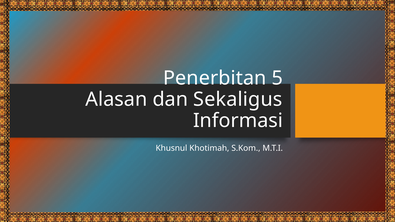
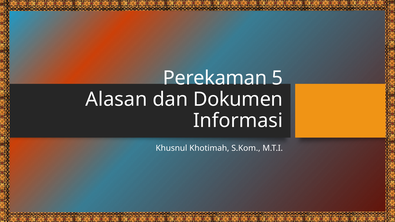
Penerbitan: Penerbitan -> Perekaman
Sekaligus: Sekaligus -> Dokumen
